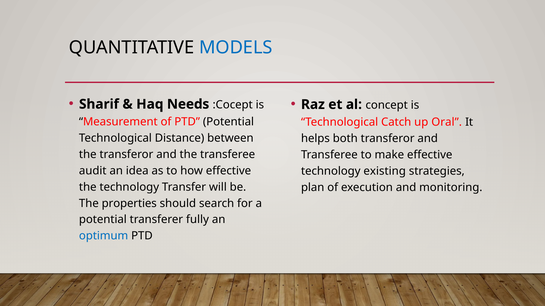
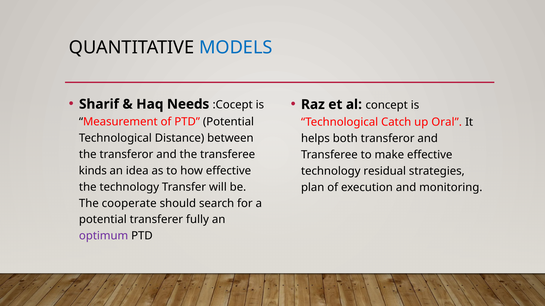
audit: audit -> kinds
existing: existing -> residual
properties: properties -> cooperate
optimum colour: blue -> purple
